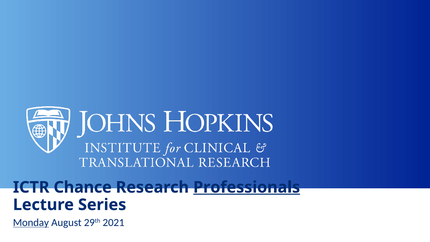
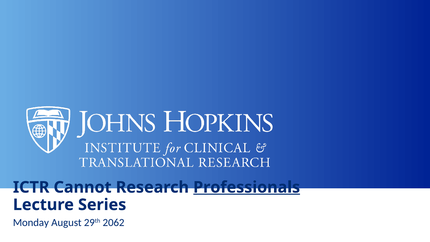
Chance: Chance -> Cannot
Monday underline: present -> none
2021: 2021 -> 2062
